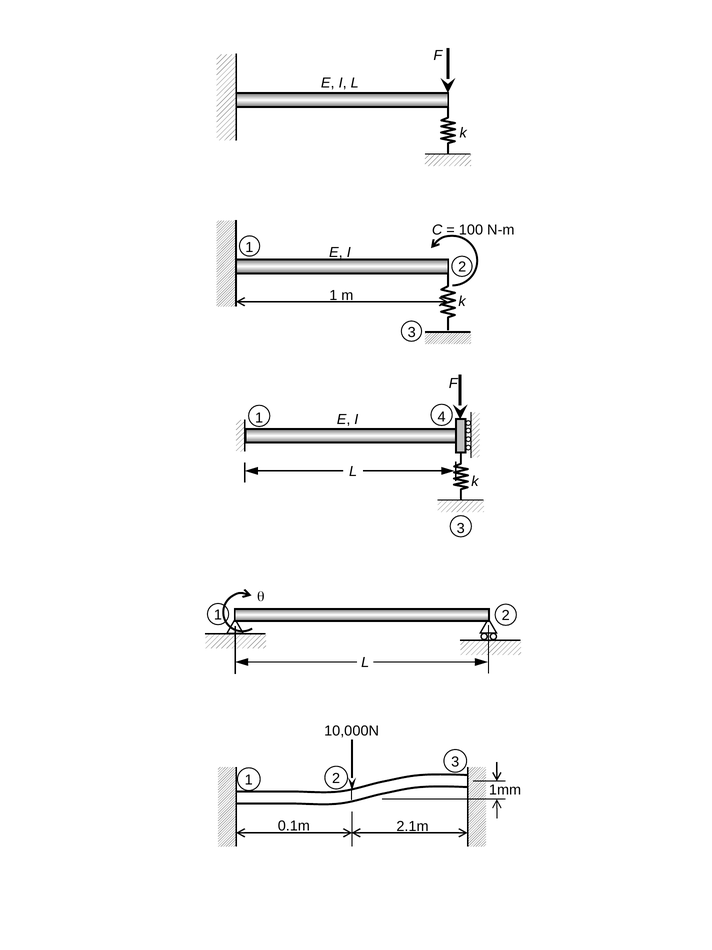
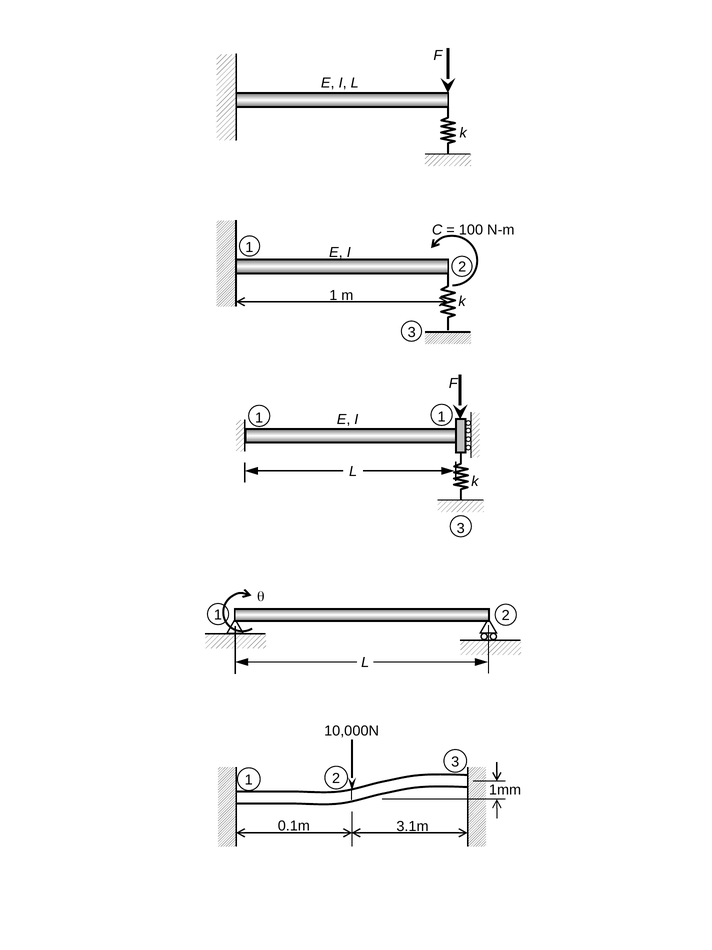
1 4: 4 -> 1
2.1m: 2.1m -> 3.1m
